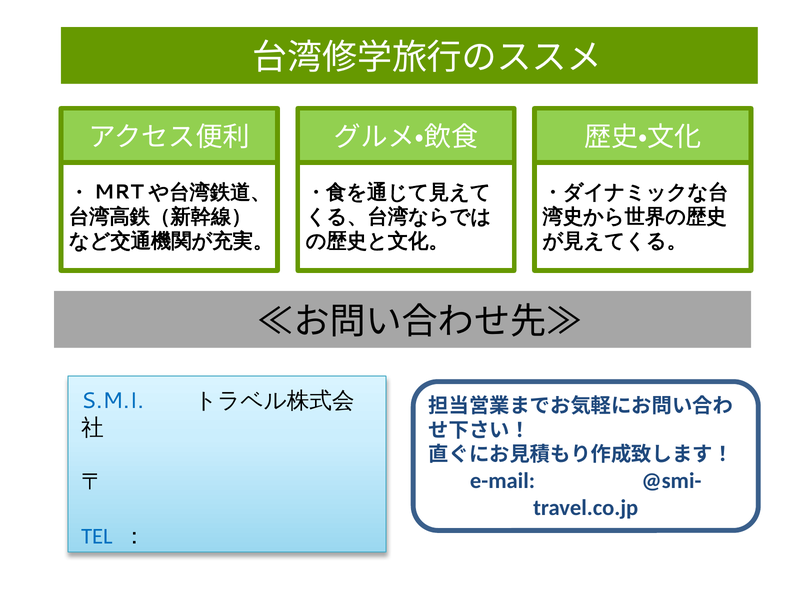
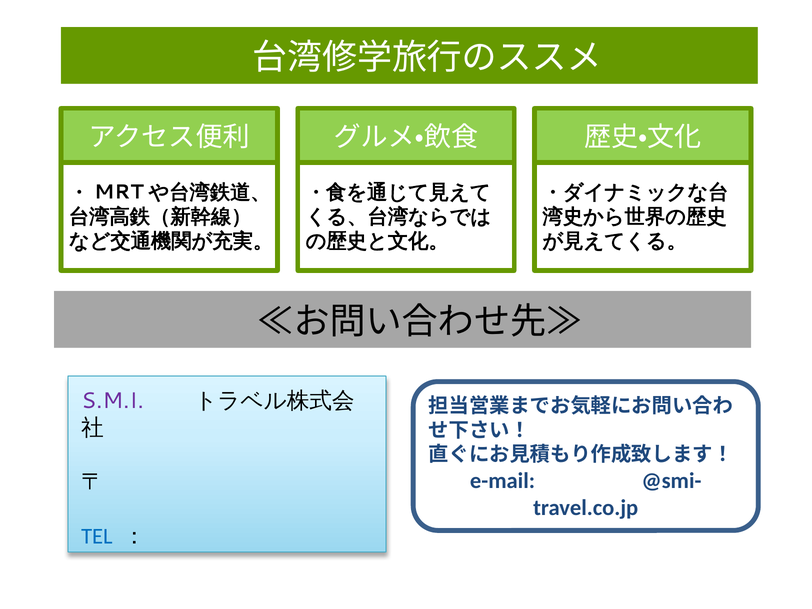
S.M.I colour: blue -> purple
